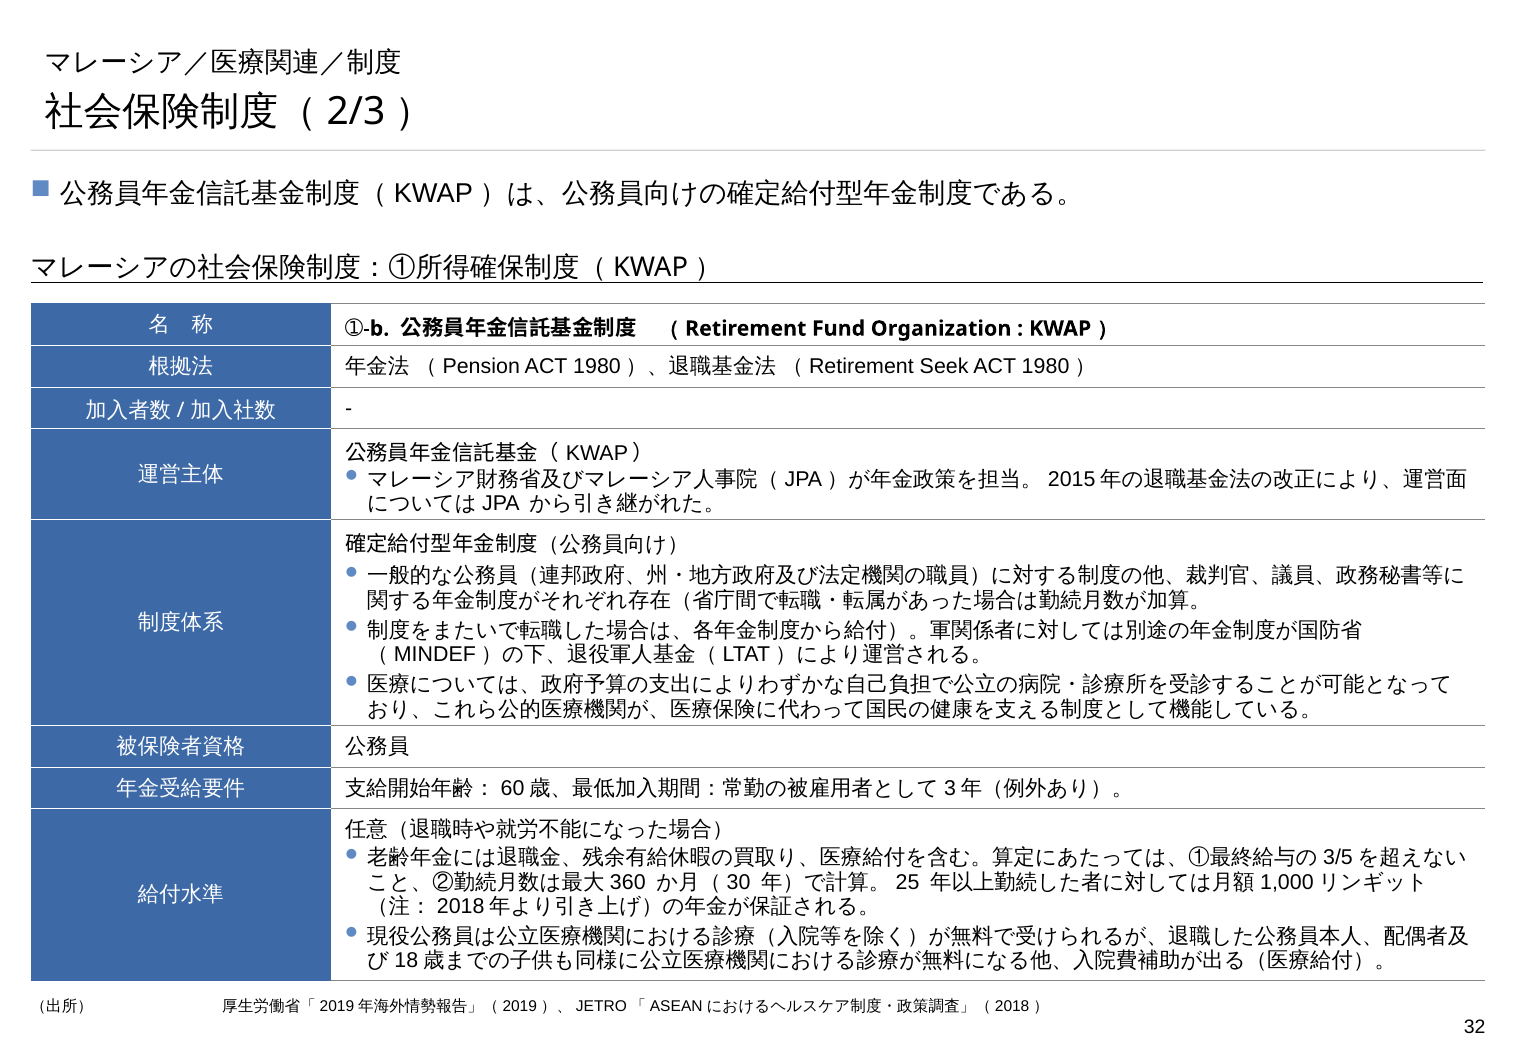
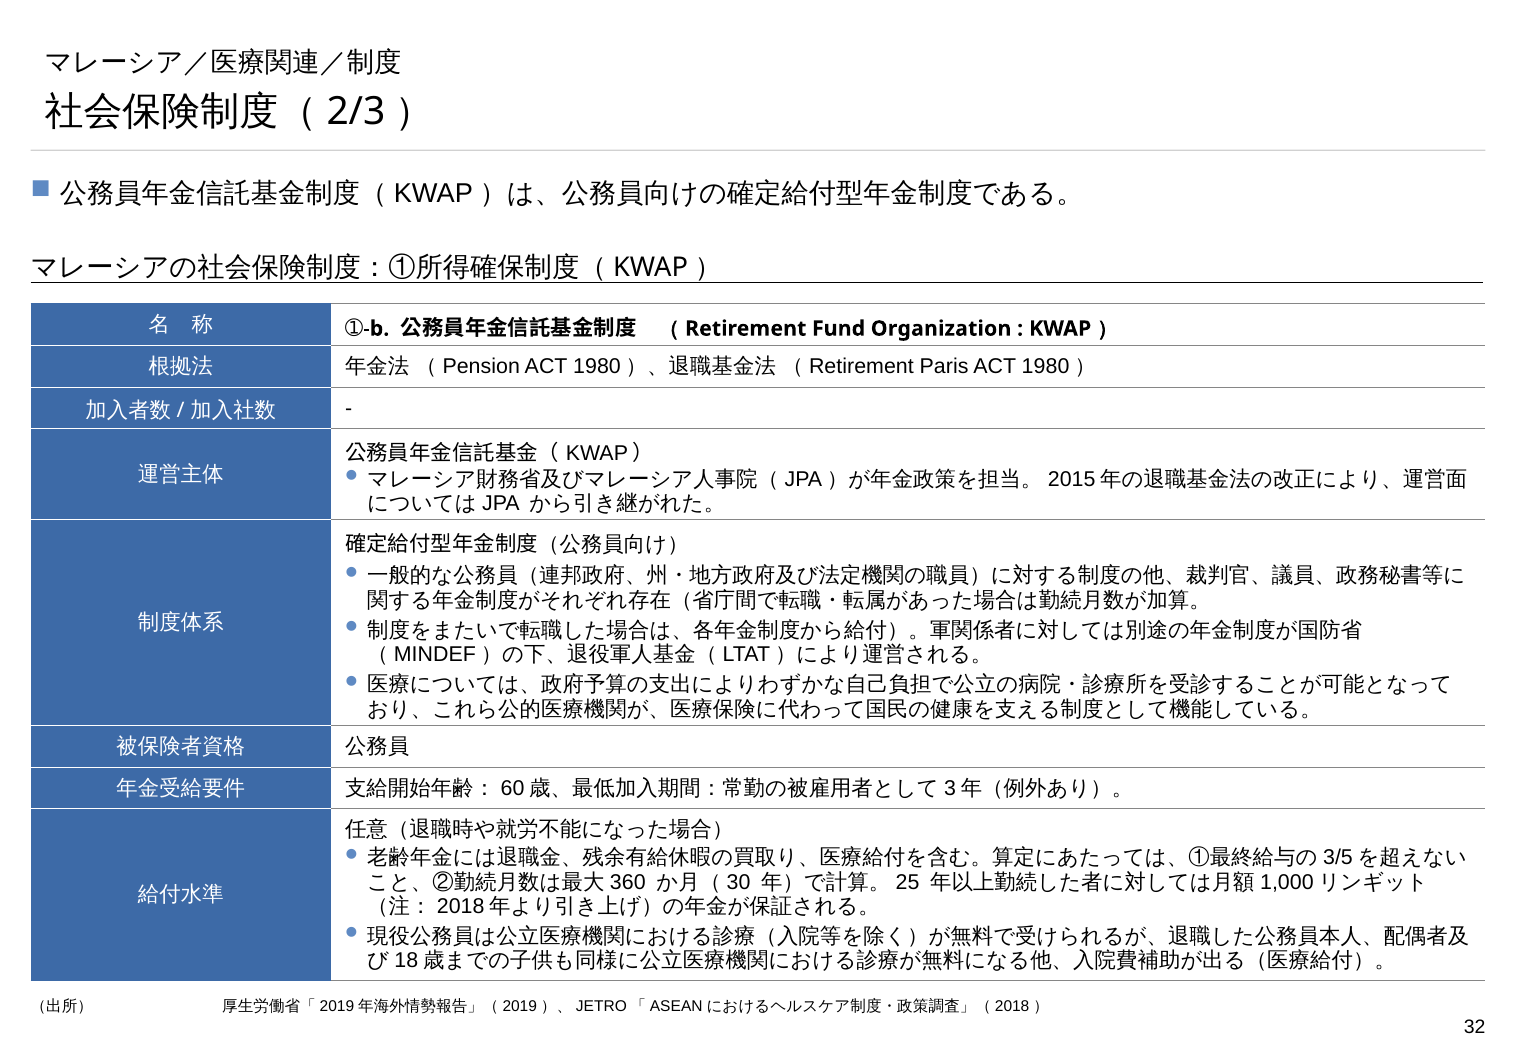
Seek: Seek -> Paris
